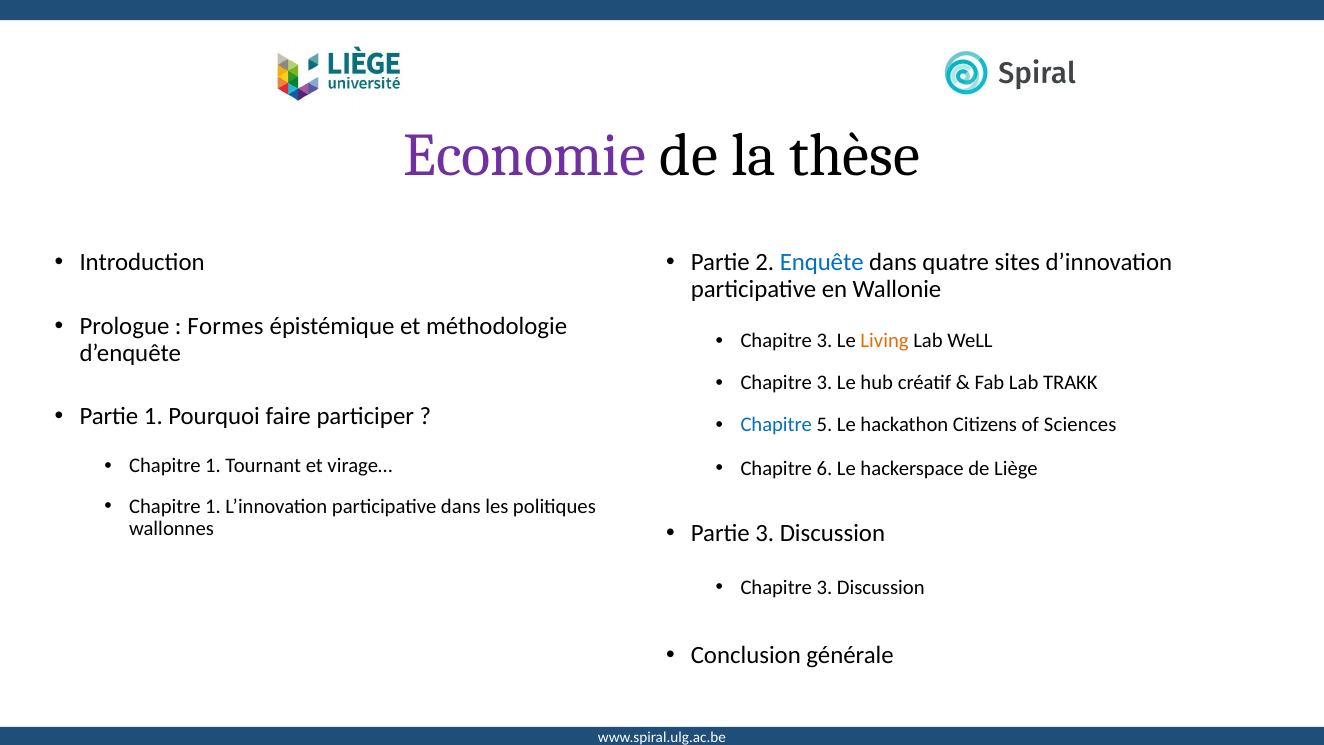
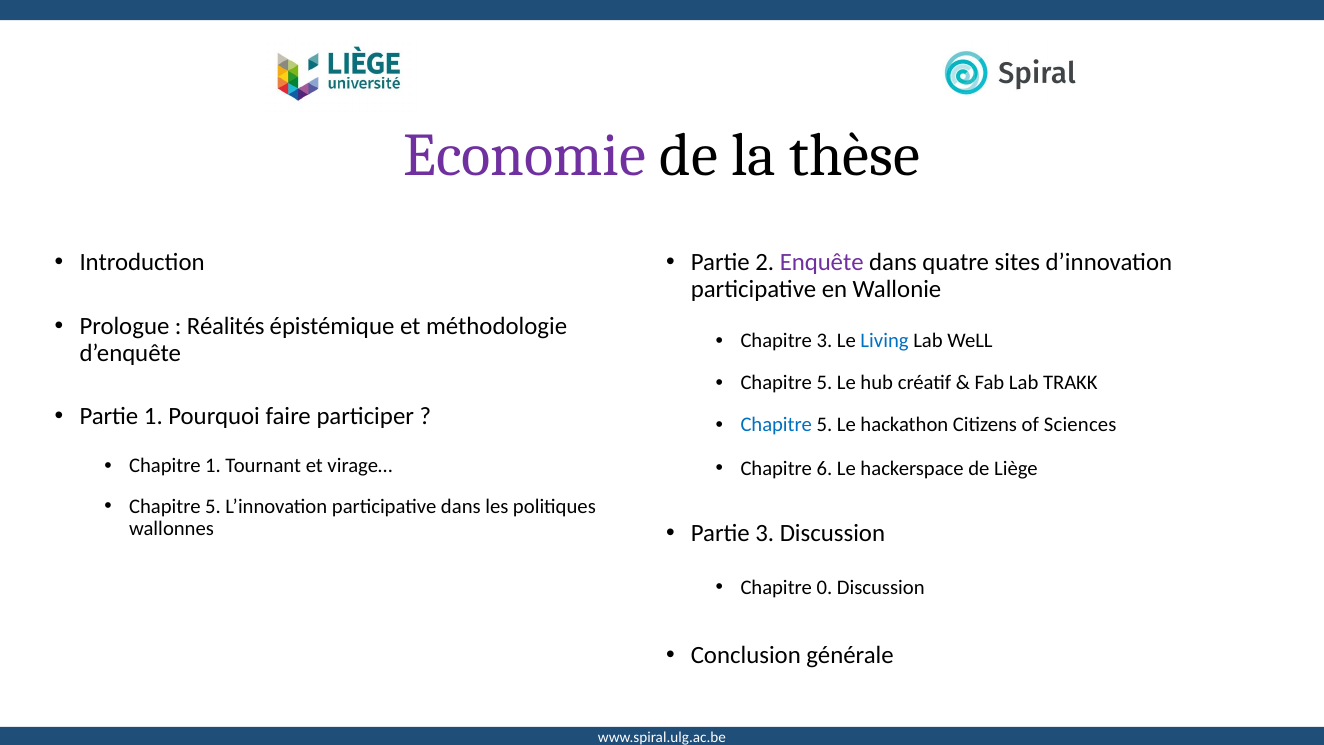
Enquête colour: blue -> purple
Formes: Formes -> Réalités
Living colour: orange -> blue
3 at (824, 383): 3 -> 5
1 at (213, 506): 1 -> 5
3 at (824, 587): 3 -> 0
